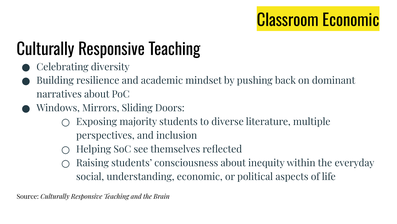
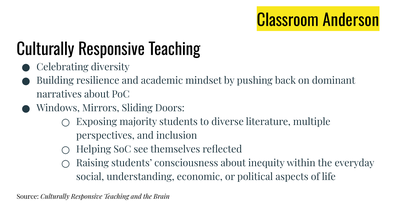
Classroom Economic: Economic -> Anderson
